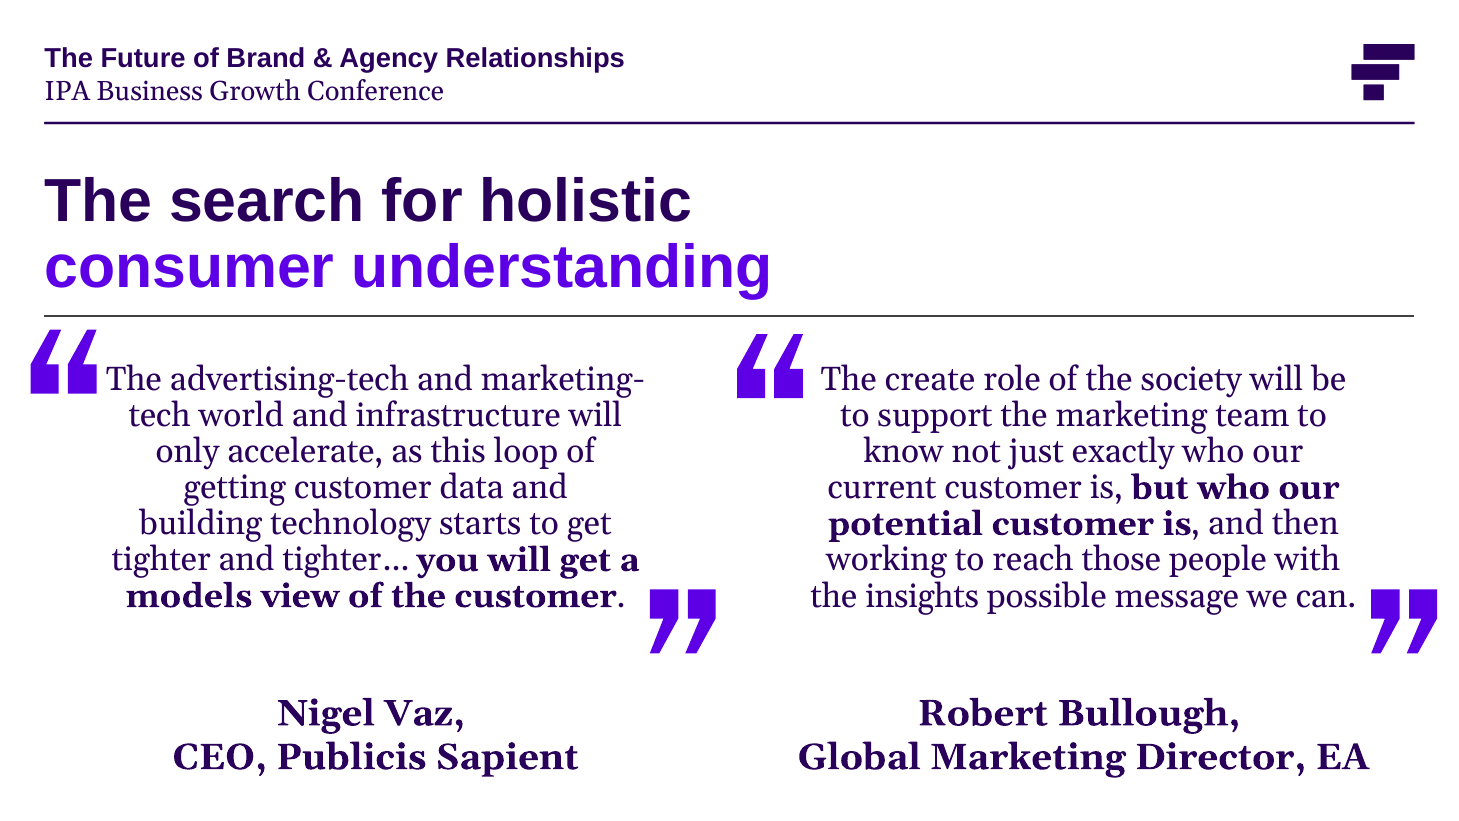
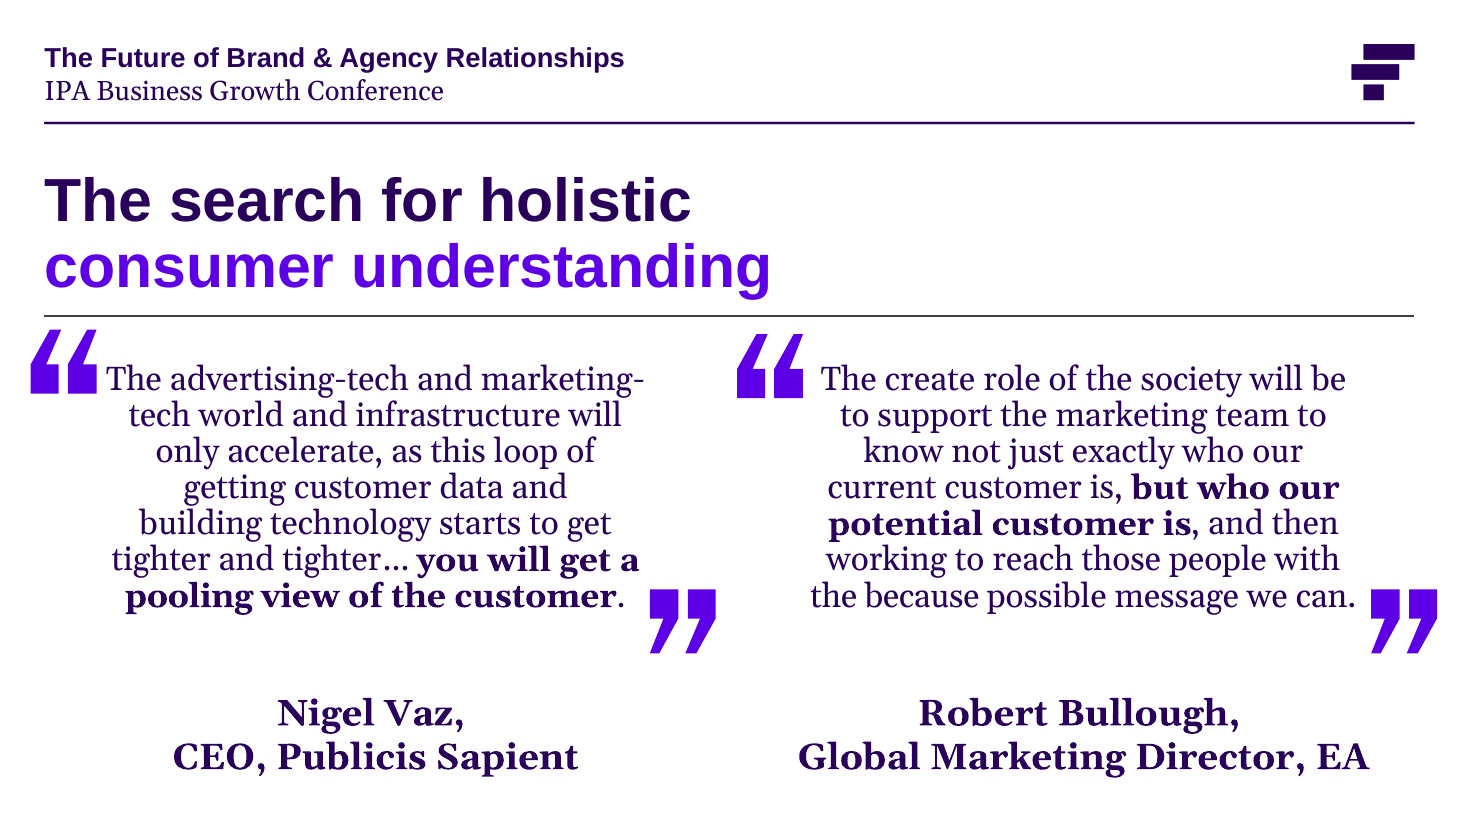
models: models -> pooling
insights: insights -> because
